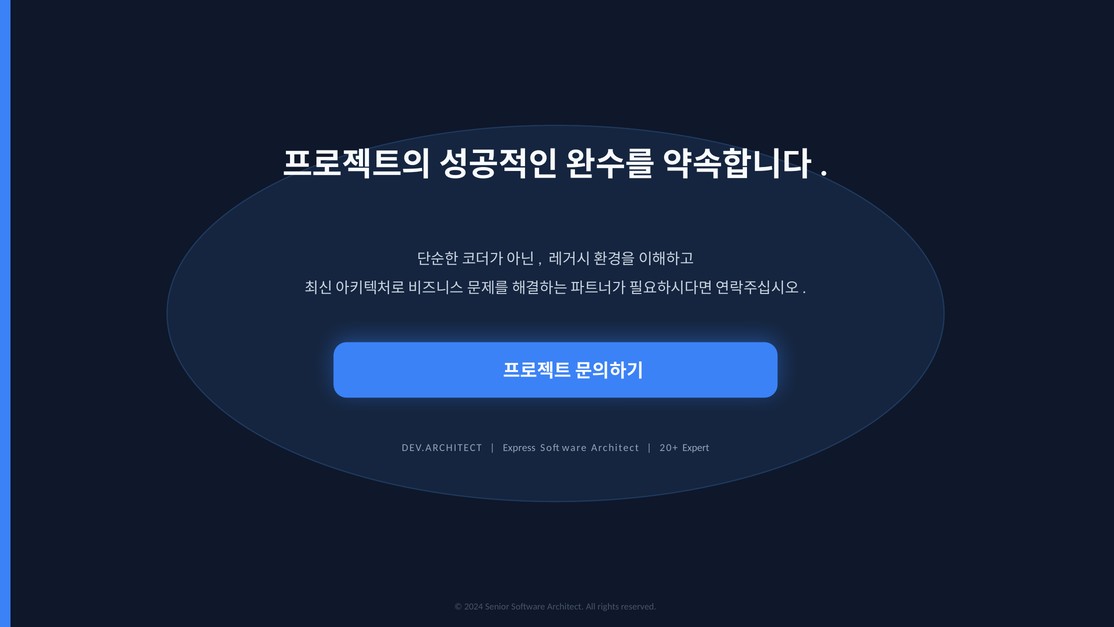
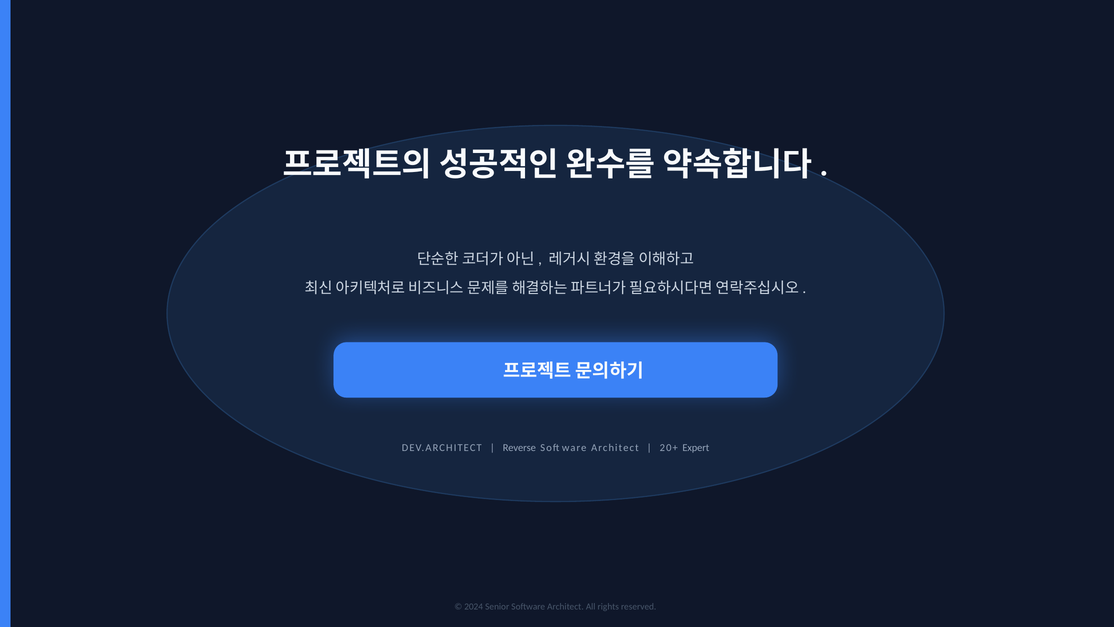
Express: Express -> Reverse
